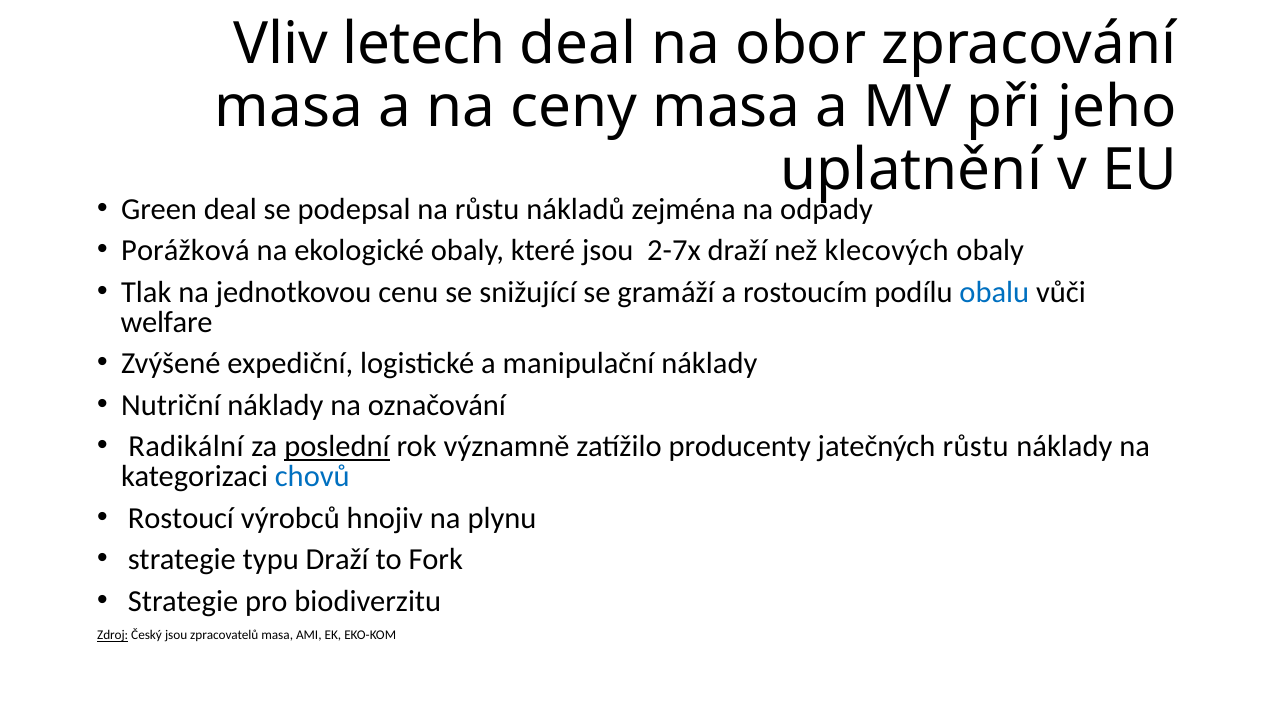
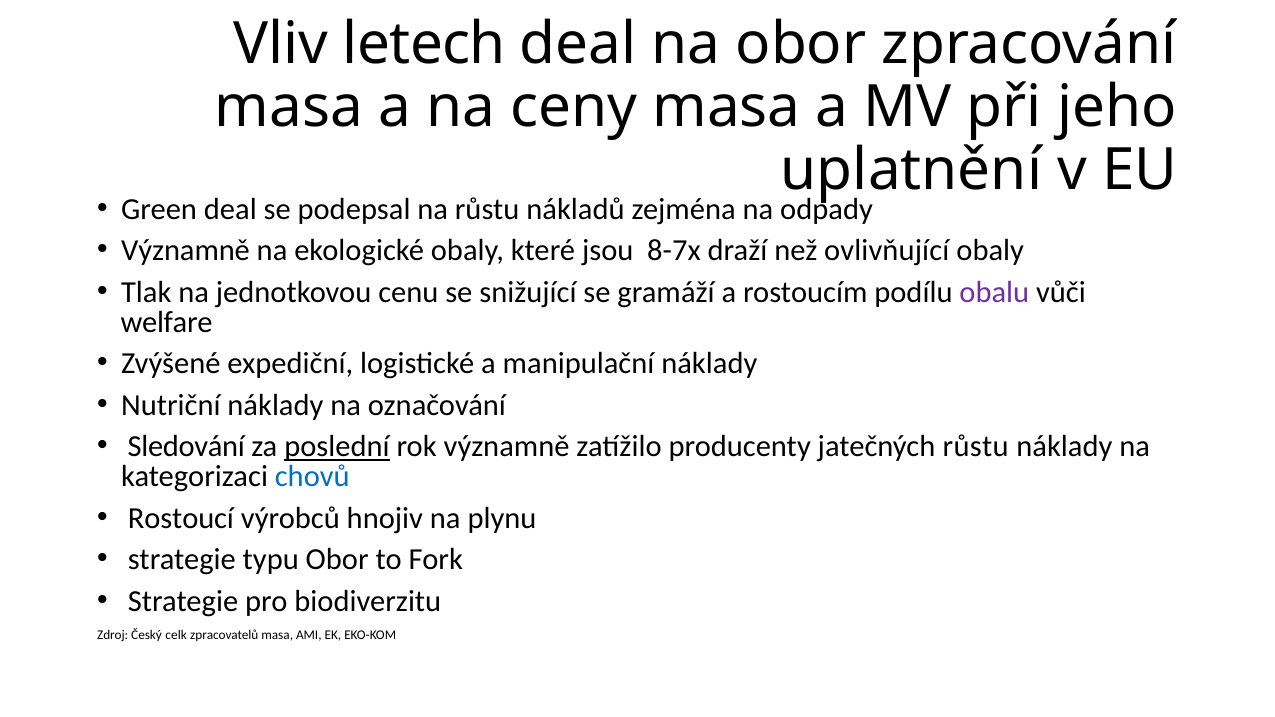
Porážková at (185, 251): Porážková -> Významně
2-7x: 2-7x -> 8-7x
klecových: klecových -> ovlivňující
obalu colour: blue -> purple
Radikální: Radikální -> Sledování
typu Draží: Draží -> Obor
Zdroj underline: present -> none
Český jsou: jsou -> celk
